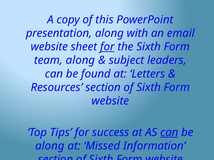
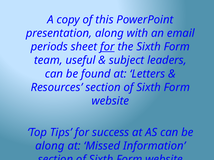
website at (49, 47): website -> periods
team along: along -> useful
can at (169, 133) underline: present -> none
